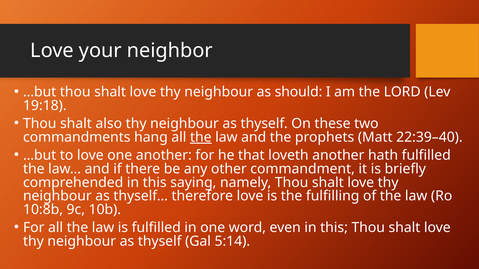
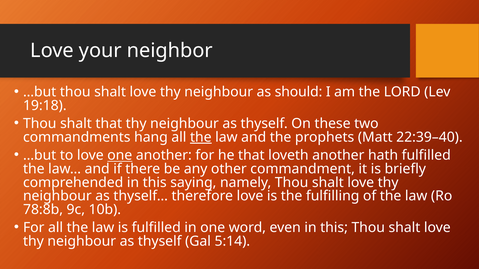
shalt also: also -> that
one at (120, 156) underline: none -> present
10:8b: 10:8b -> 78:8b
